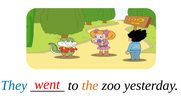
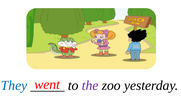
the colour: orange -> purple
